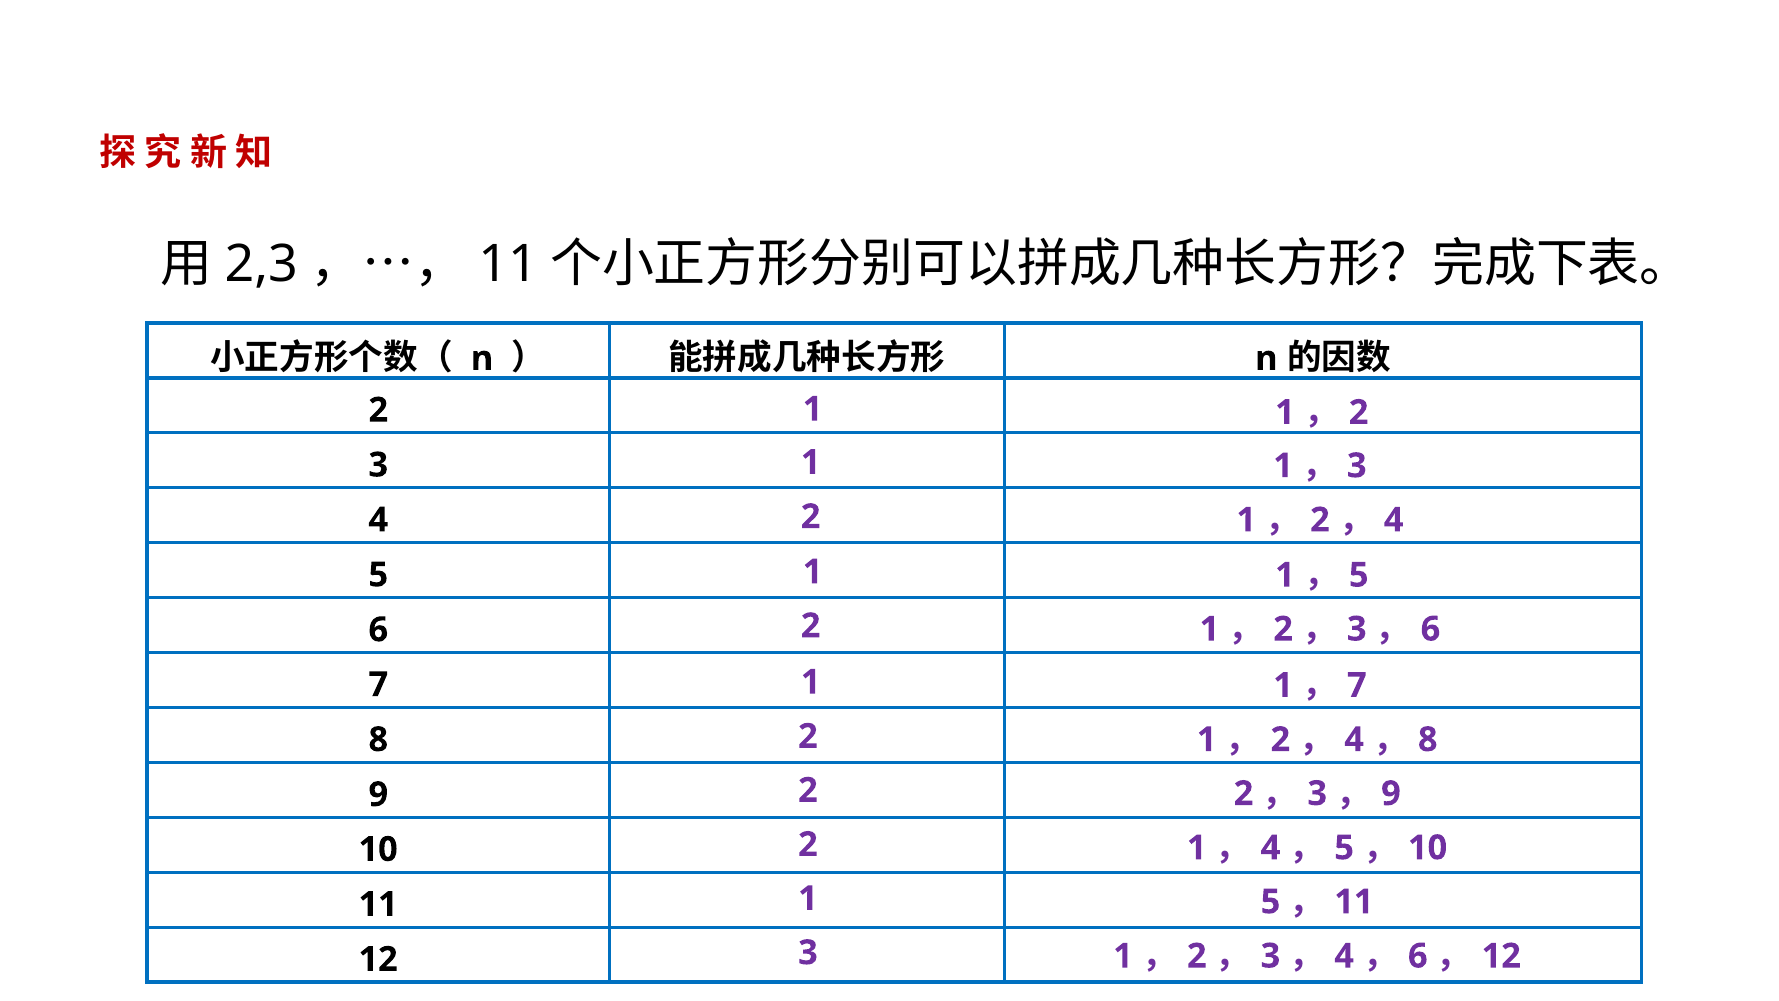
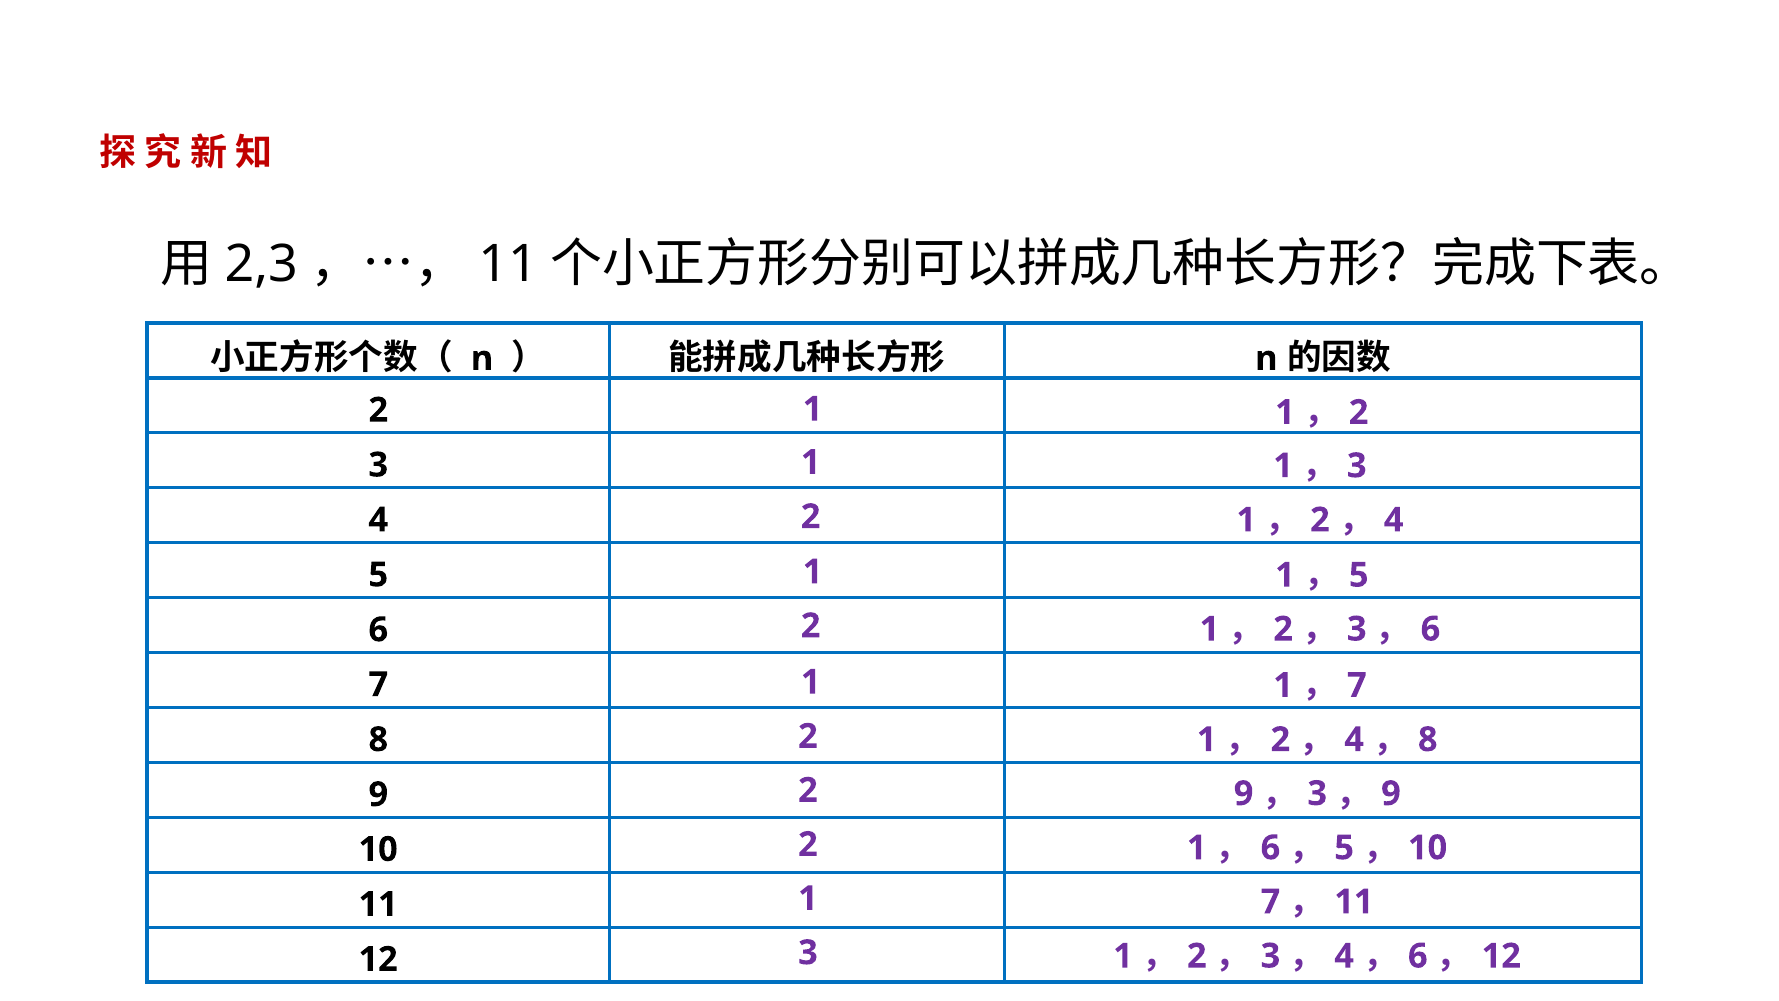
2 2: 2 -> 9
4 at (1270, 848): 4 -> 6
1 5: 5 -> 7
